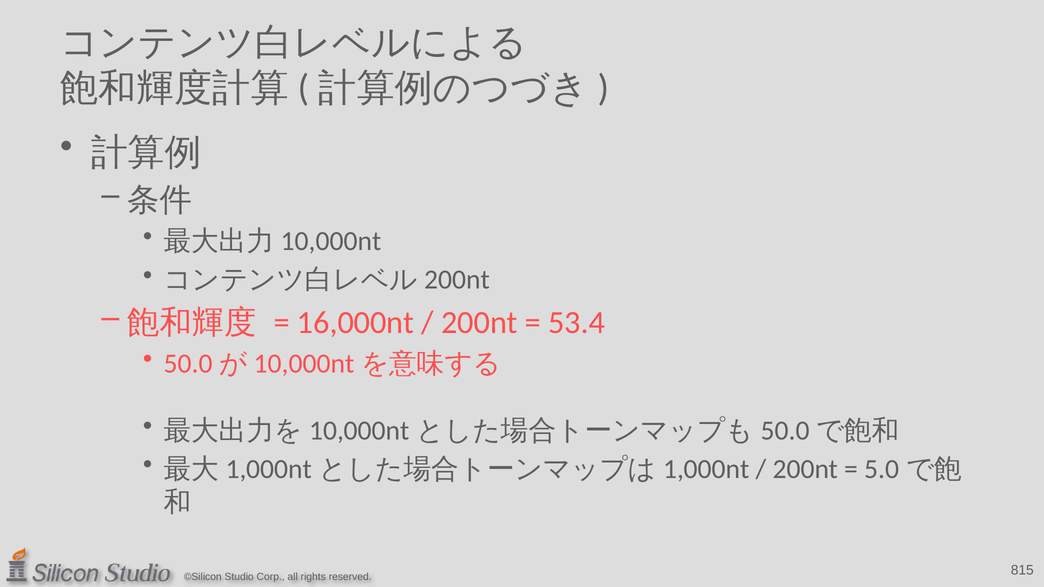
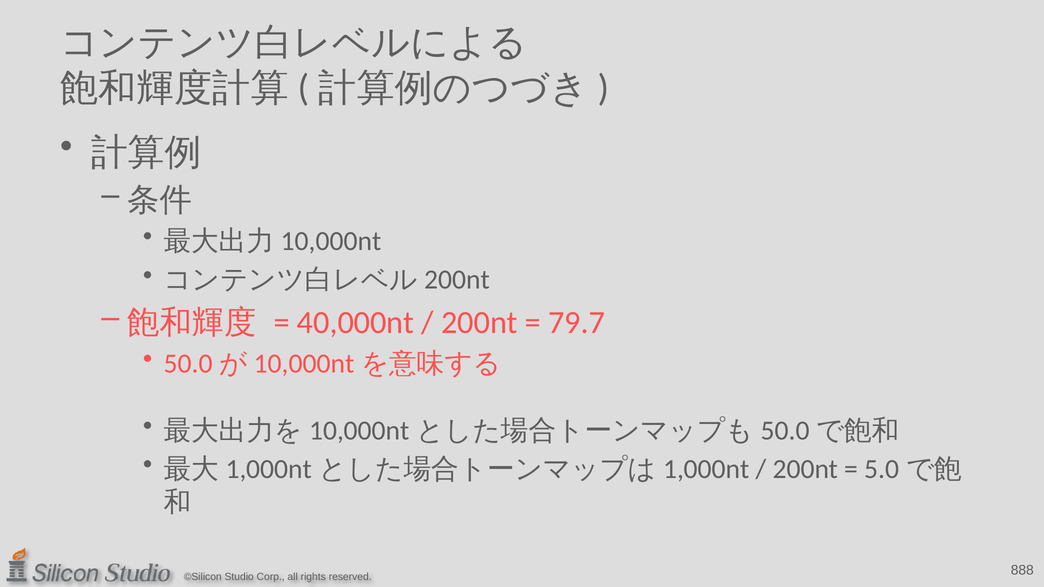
16,000nt: 16,000nt -> 40,000nt
53.4: 53.4 -> 79.7
815: 815 -> 888
